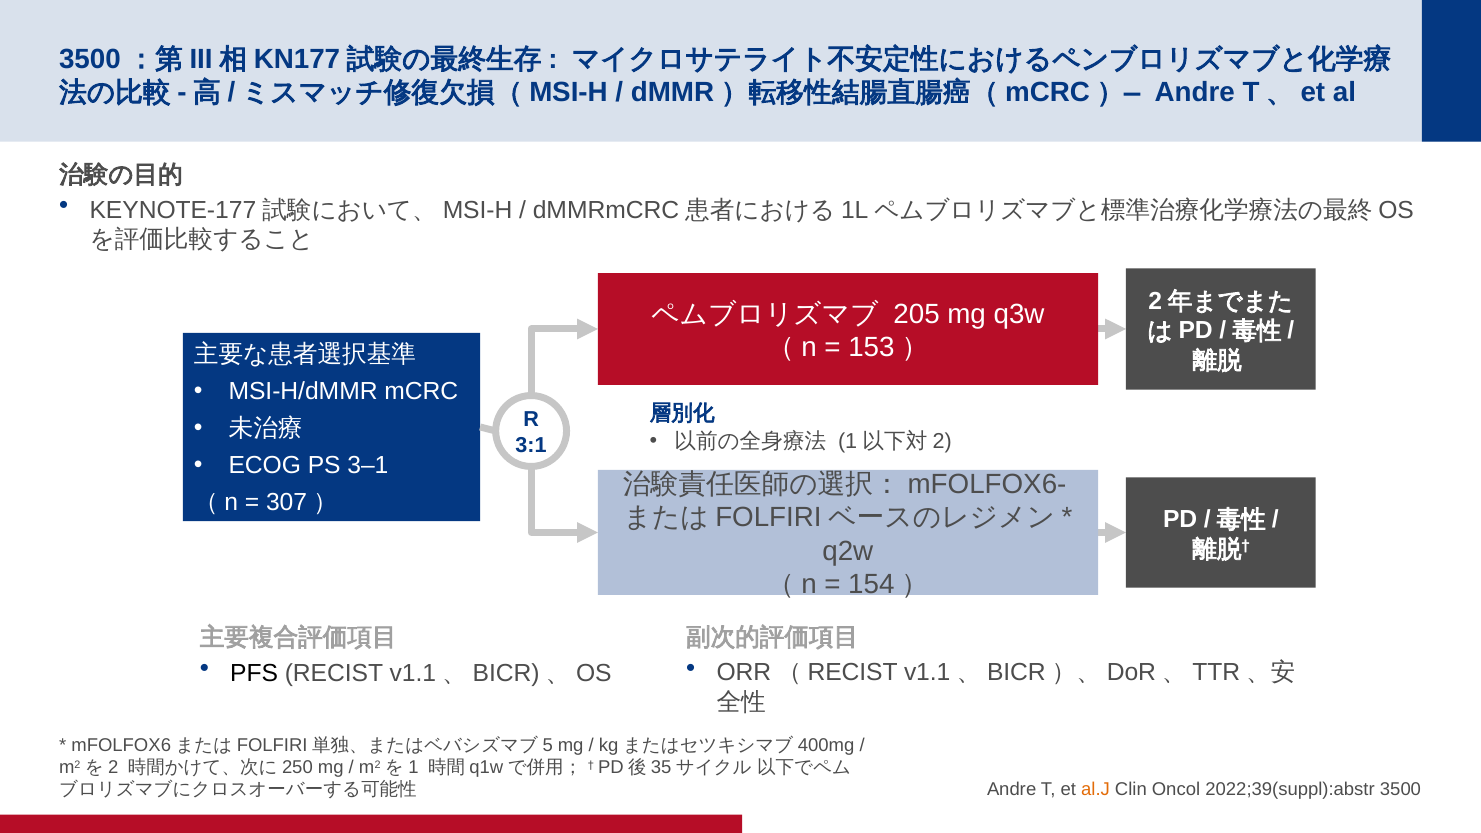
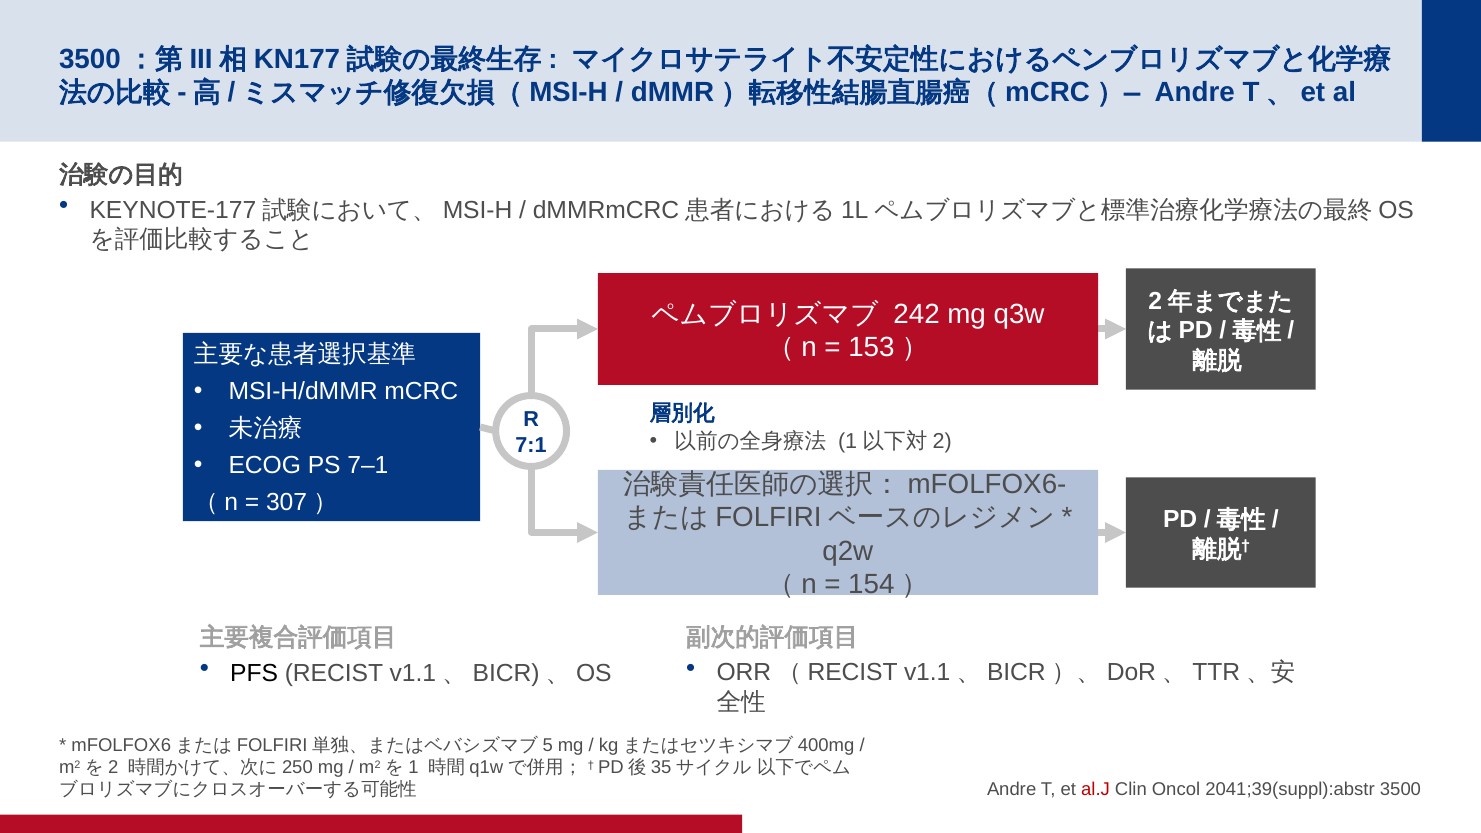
205: 205 -> 242
3:1: 3:1 -> 7:1
3–1: 3–1 -> 7–1
al.J colour: orange -> red
2022;39(suppl):abstr: 2022;39(suppl):abstr -> 2041;39(suppl):abstr
